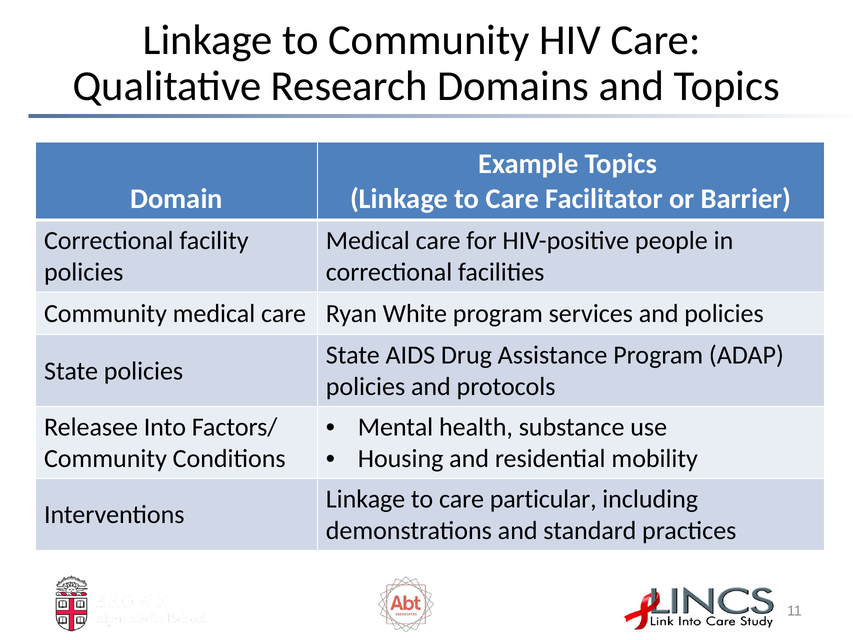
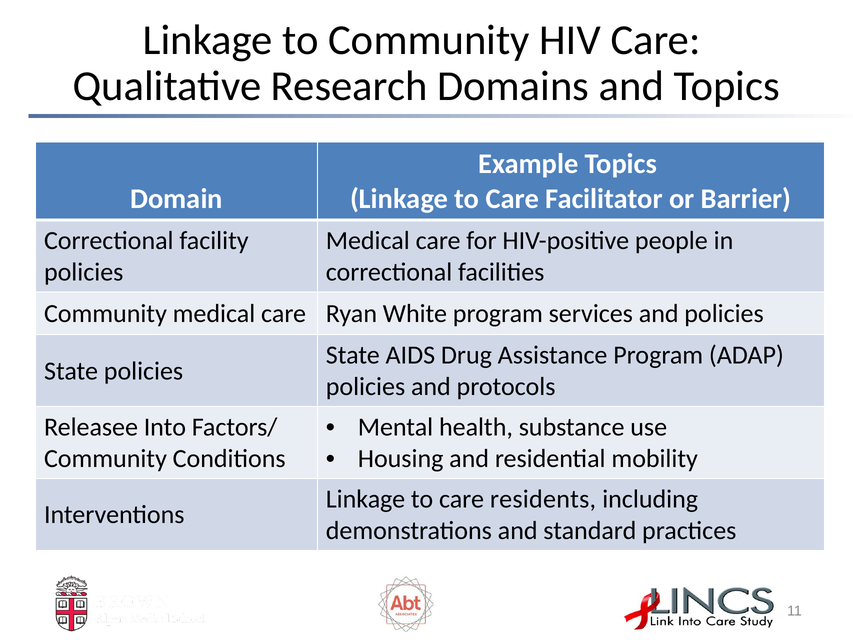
particular: particular -> residents
